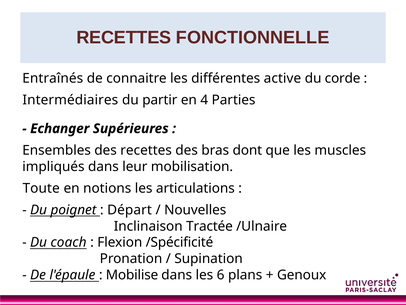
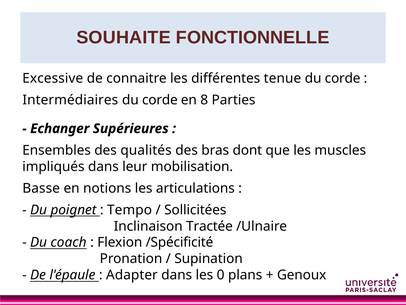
RECETTES at (124, 37): RECETTES -> SOUHAITE
Entraînés: Entraînés -> Excessive
active: active -> tenue
partir at (160, 100): partir -> corde
4: 4 -> 8
des recettes: recettes -> qualités
Toute: Toute -> Basse
Départ: Départ -> Tempo
Nouvelles: Nouvelles -> Sollicitées
Mobilise: Mobilise -> Adapter
6: 6 -> 0
